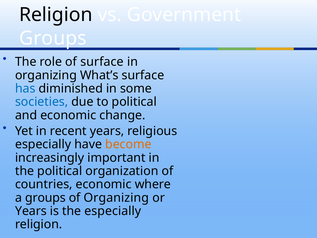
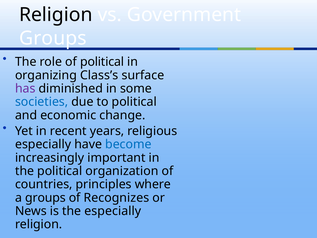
of surface: surface -> political
What’s: What’s -> Class’s
has colour: blue -> purple
become colour: orange -> blue
countries economic: economic -> principles
of Organizing: Organizing -> Recognizes
Years at (31, 211): Years -> News
